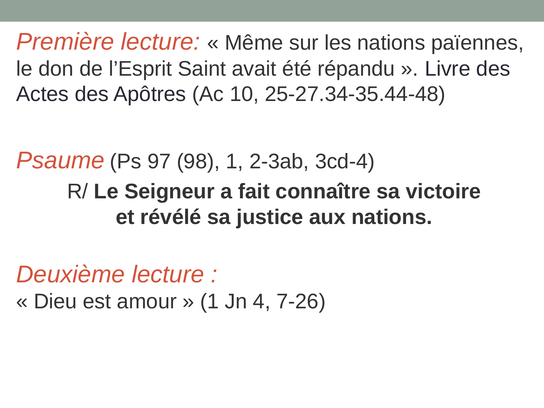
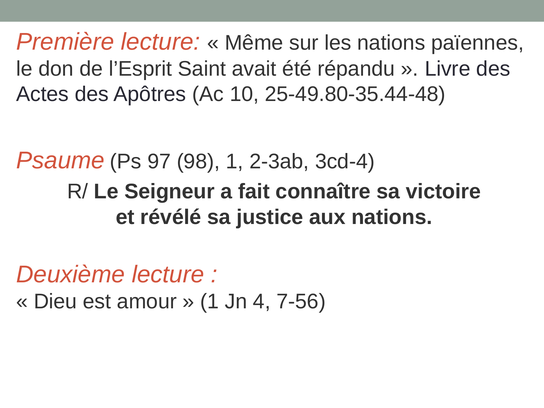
25-27.34-35.44-48: 25-27.34-35.44-48 -> 25-49.80-35.44-48
7-26: 7-26 -> 7-56
